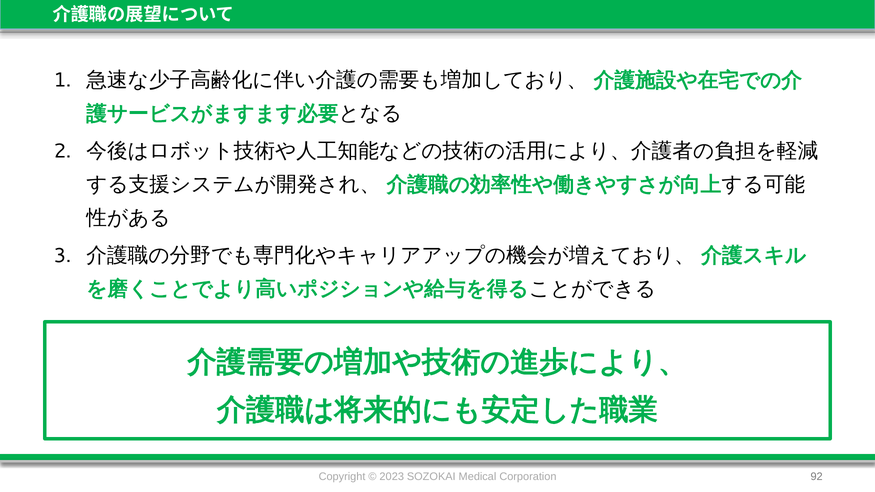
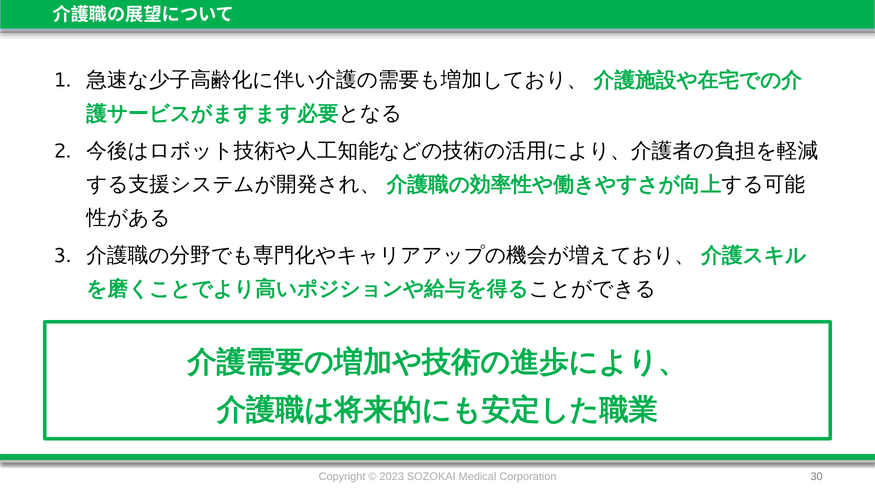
92: 92 -> 30
